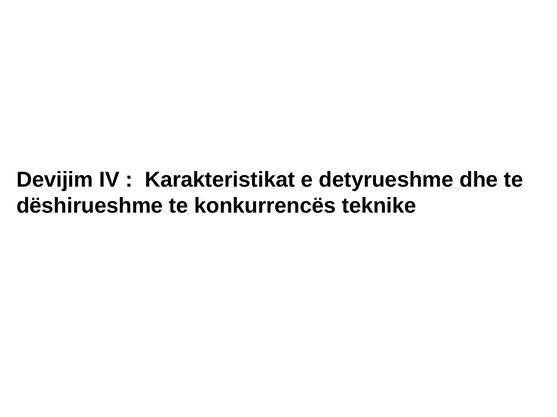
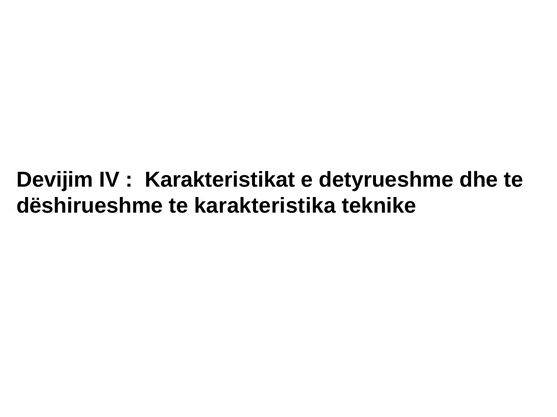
konkurrencës: konkurrencës -> karakteristika
